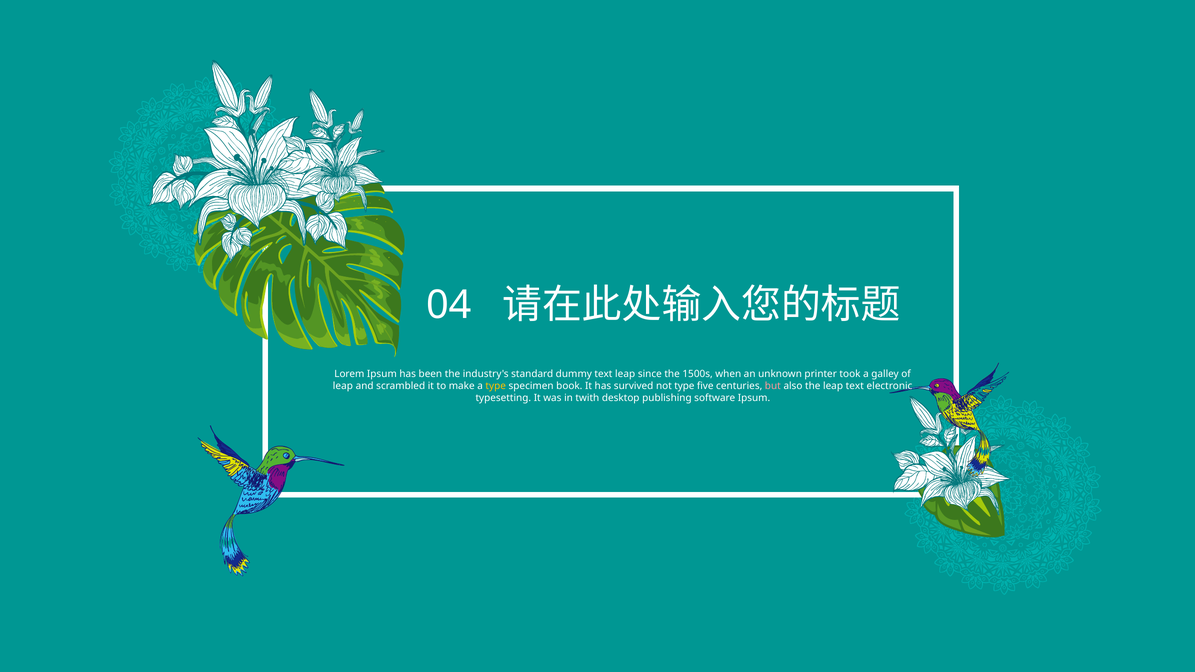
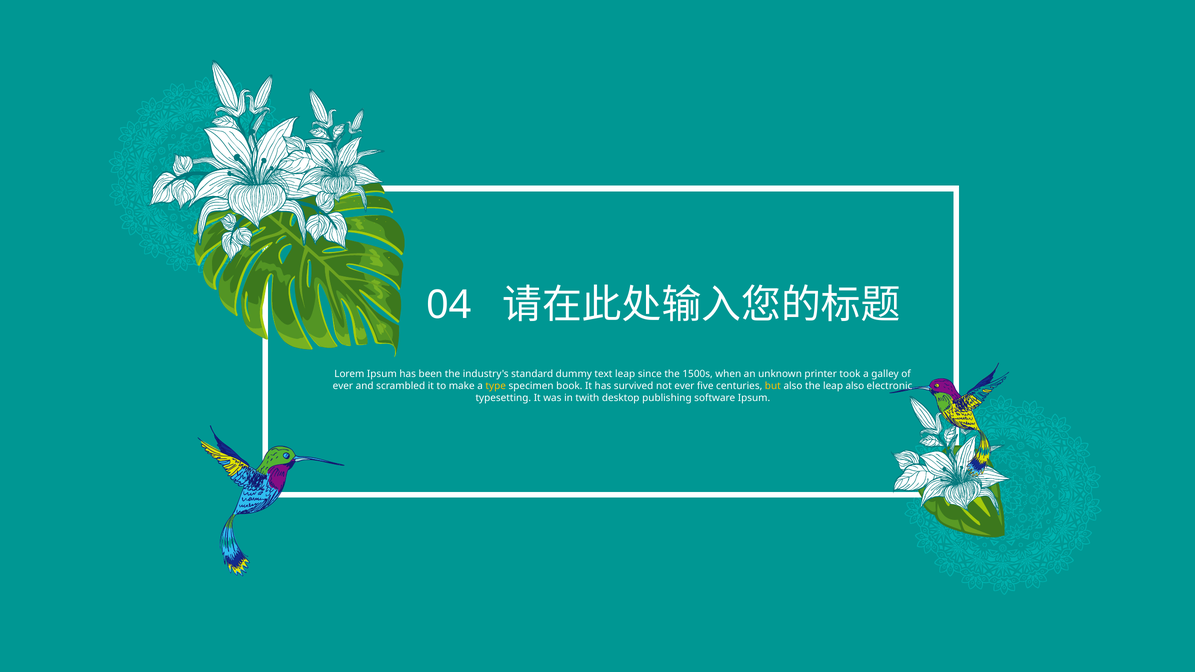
leap at (343, 386): leap -> ever
not type: type -> ever
but colour: pink -> yellow
leap text: text -> also
